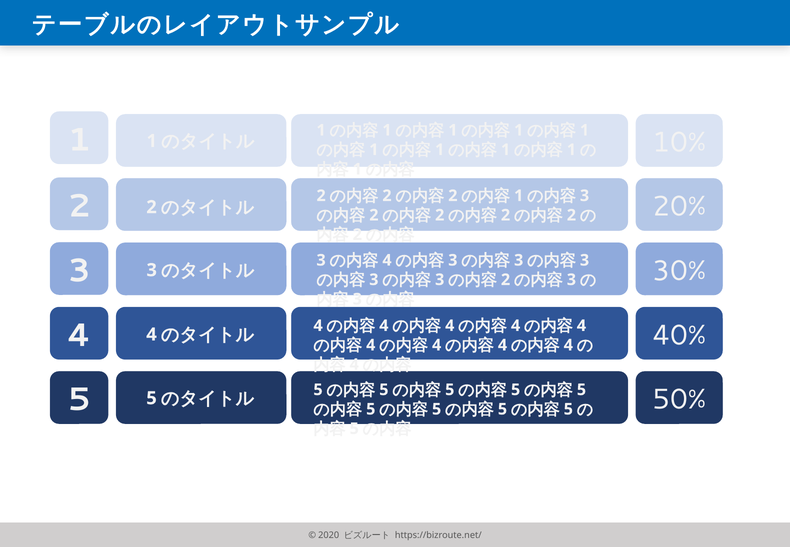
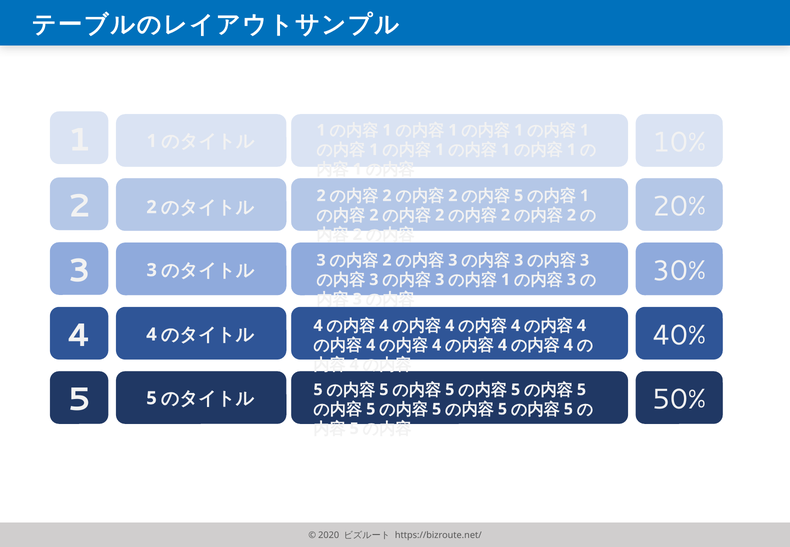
1 at (519, 196): 1 -> 5
3 at (585, 196): 3 -> 1
4 at (387, 260): 4 -> 2
2 at (506, 280): 2 -> 1
